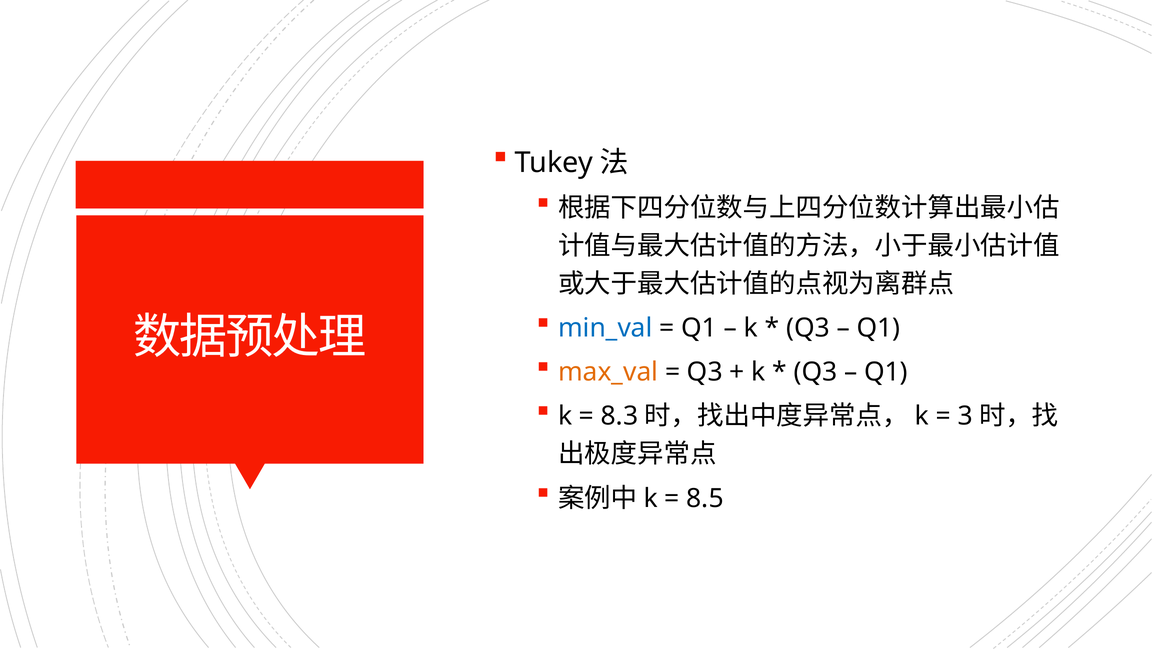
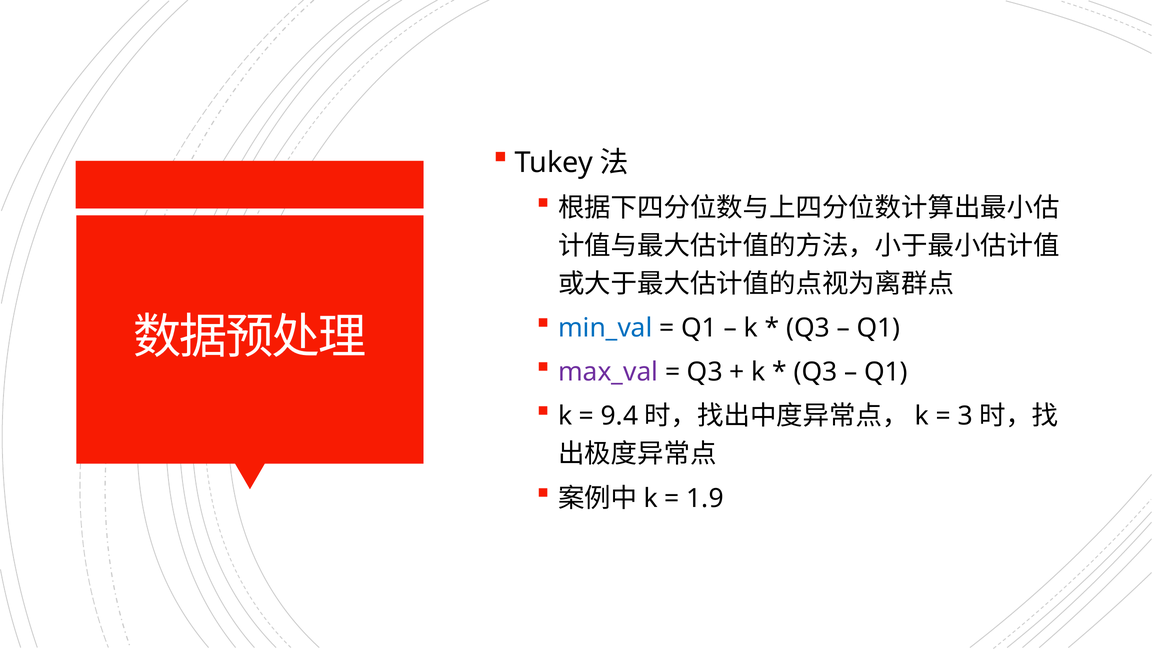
max_val colour: orange -> purple
8.3: 8.3 -> 9.4
8.5: 8.5 -> 1.9
